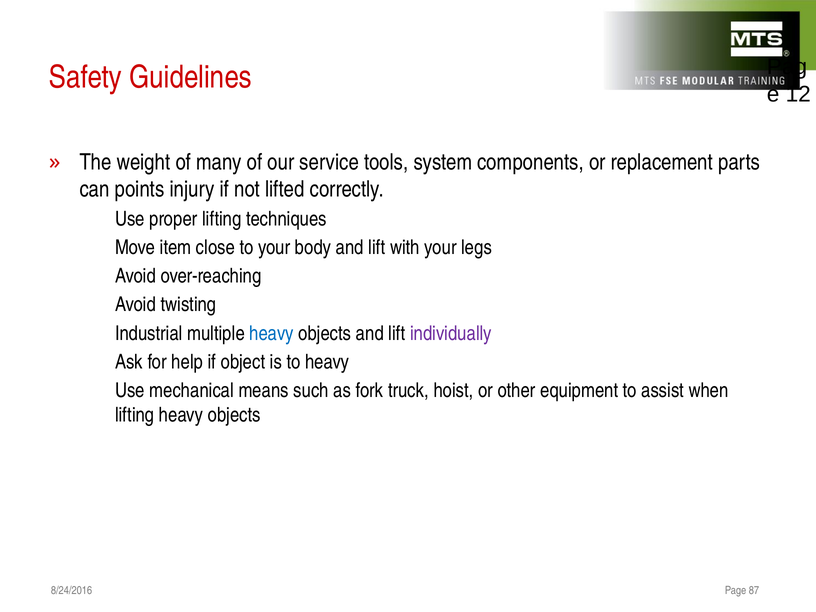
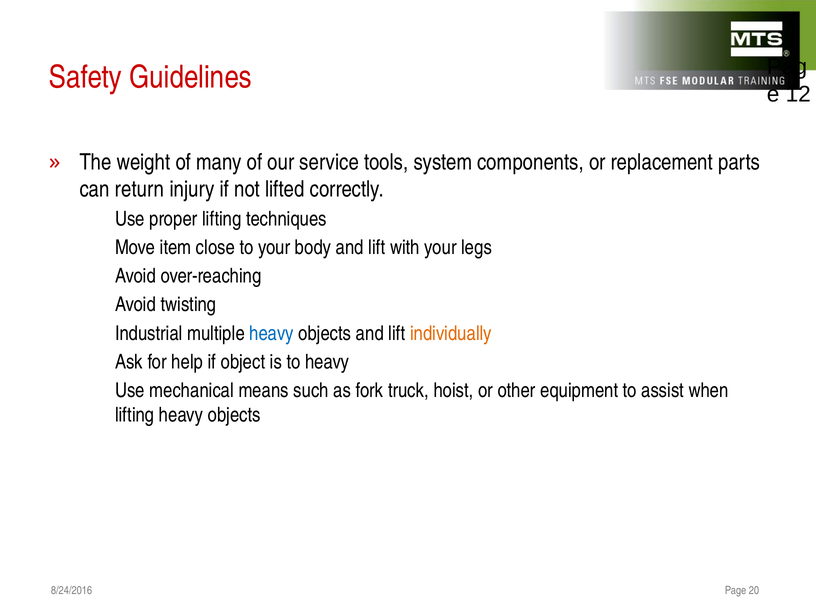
points: points -> return
individually colour: purple -> orange
87: 87 -> 20
